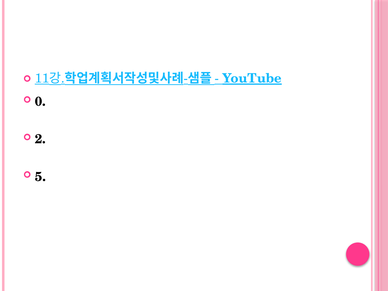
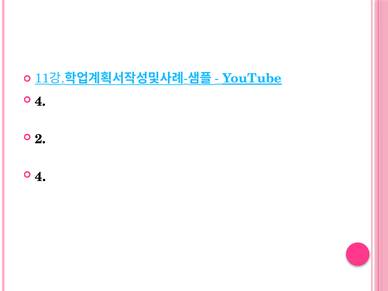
0 at (40, 102): 0 -> 4
5 at (40, 177): 5 -> 4
